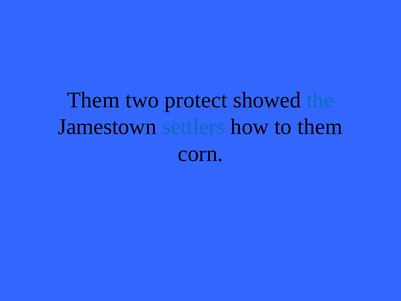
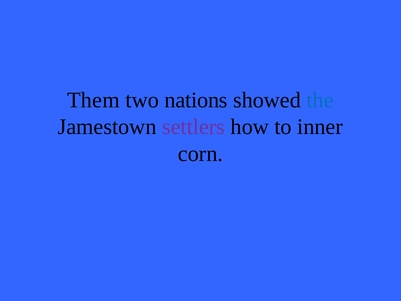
protect: protect -> nations
settlers colour: blue -> purple
to them: them -> inner
